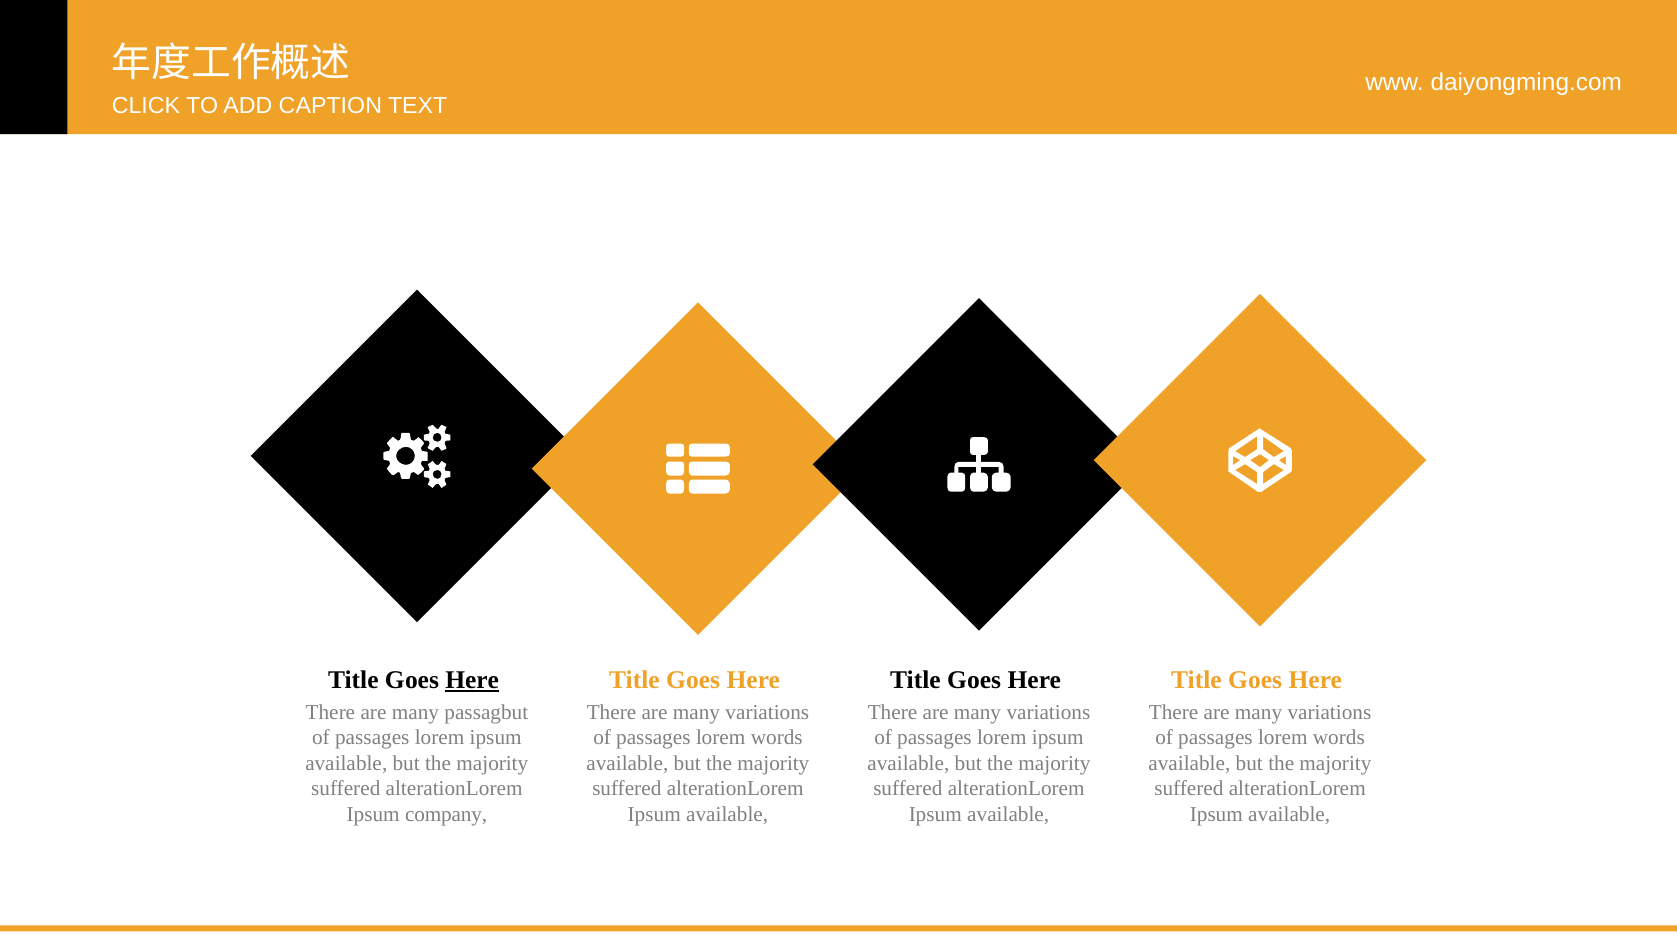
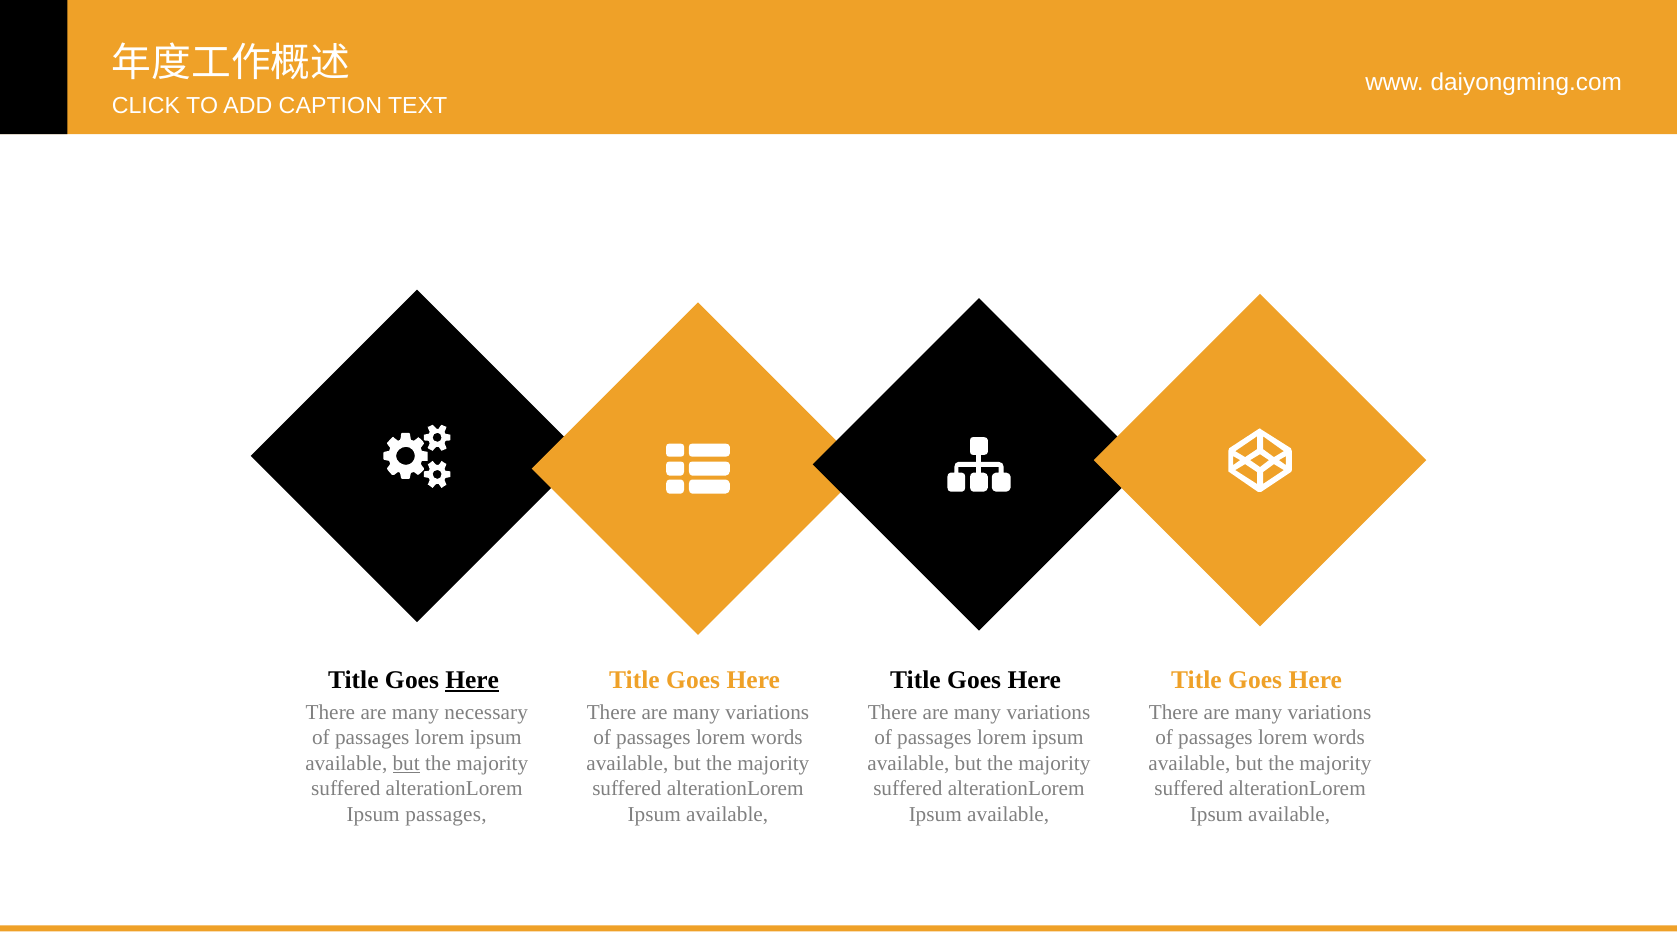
passagbut: passagbut -> necessary
but at (406, 763) underline: none -> present
Ipsum company: company -> passages
